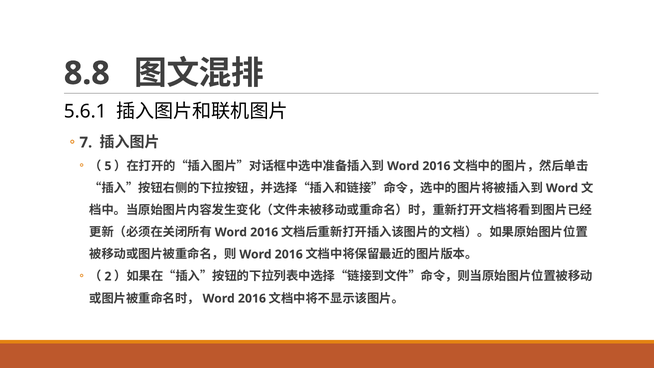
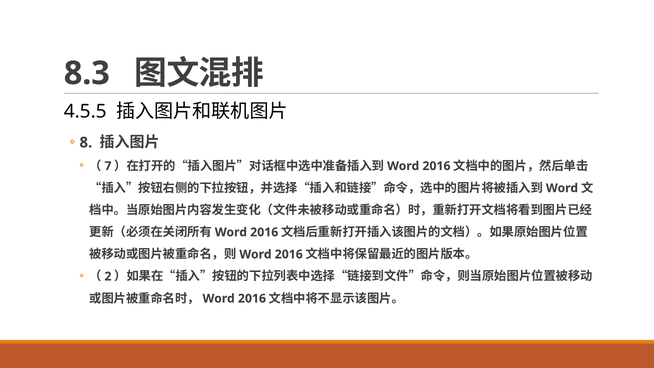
8.8: 8.8 -> 8.3
5.6.1: 5.6.1 -> 4.5.5
7: 7 -> 8
5: 5 -> 7
